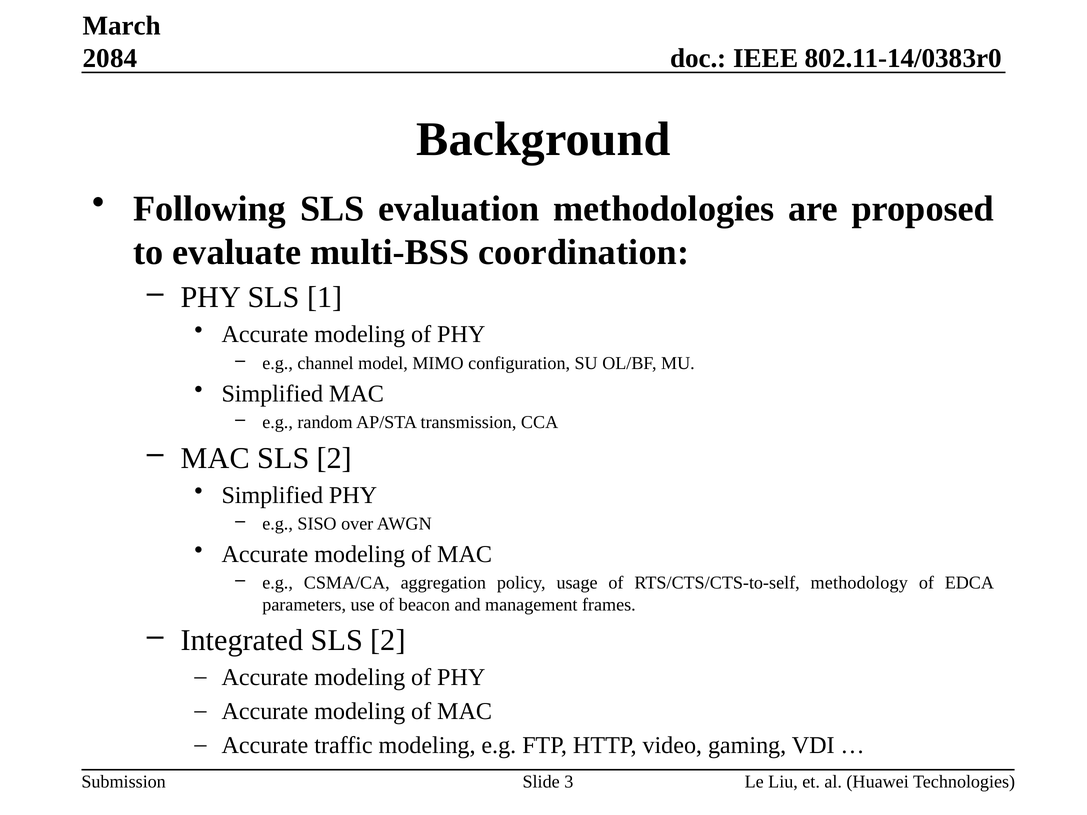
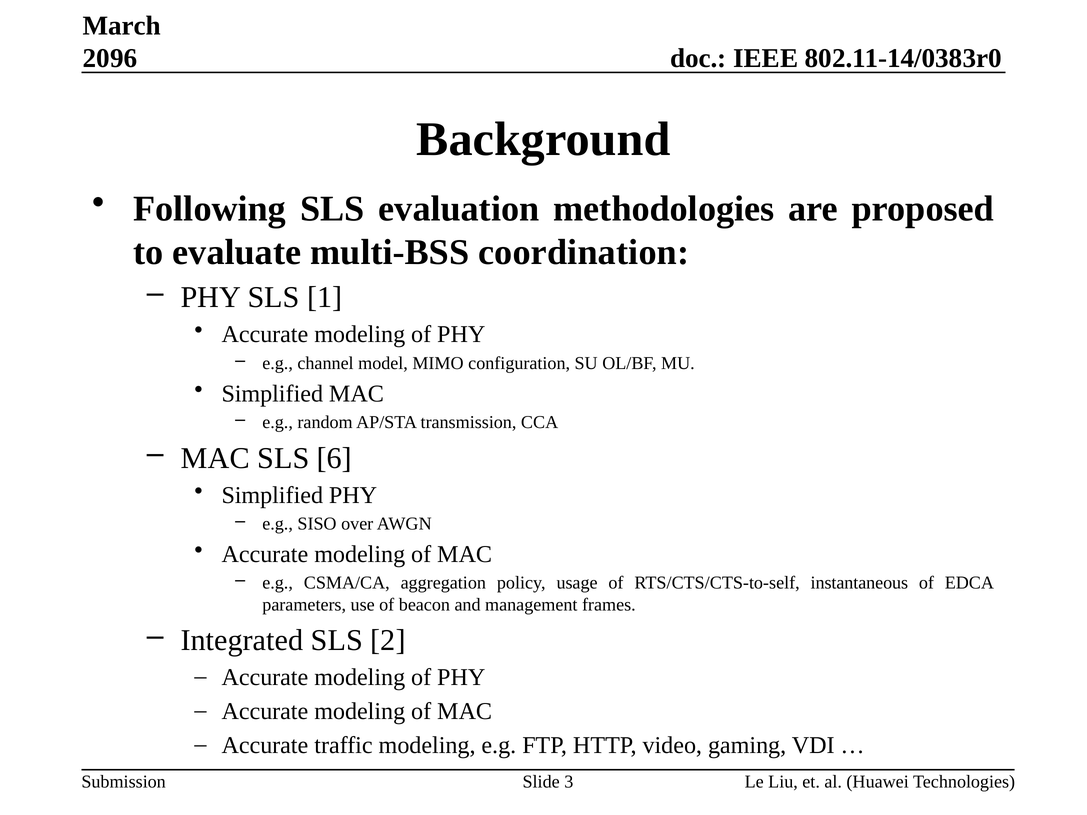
2084: 2084 -> 2096
MAC SLS 2: 2 -> 6
methodology: methodology -> instantaneous
